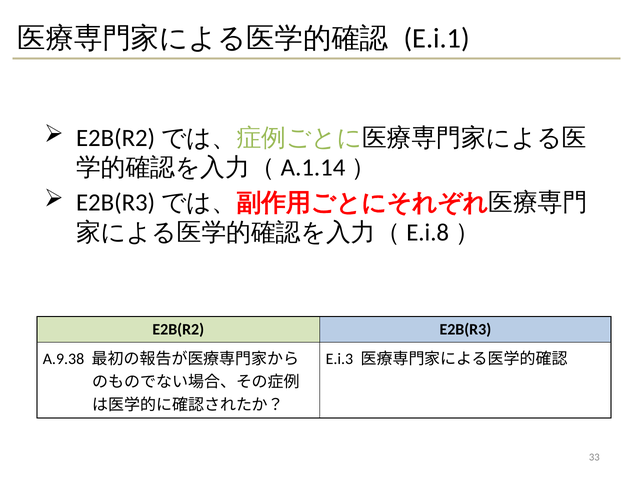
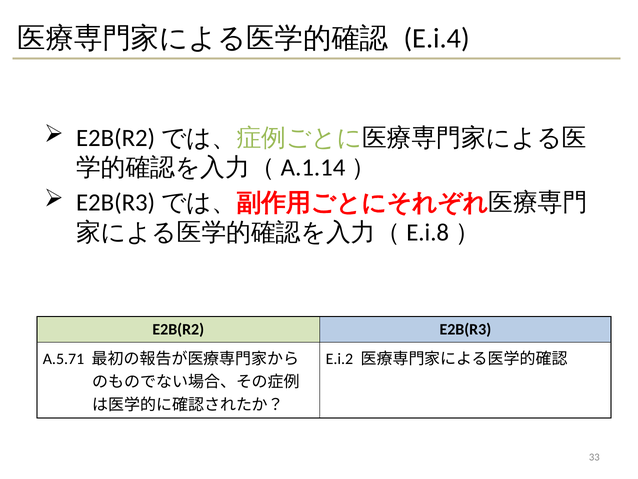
E.i.1: E.i.1 -> E.i.4
A.9.38: A.9.38 -> A.5.71
E.i.3: E.i.3 -> E.i.2
